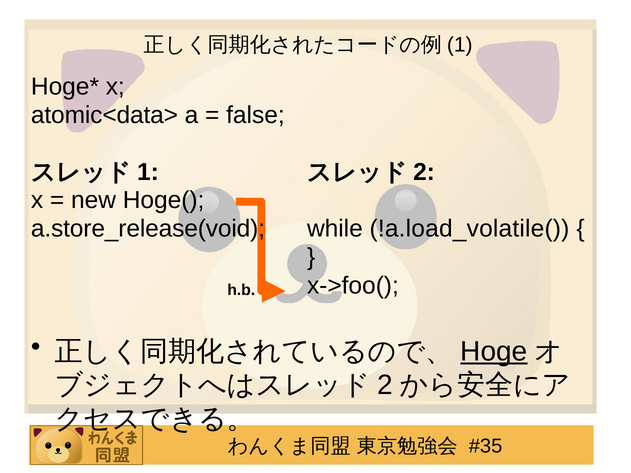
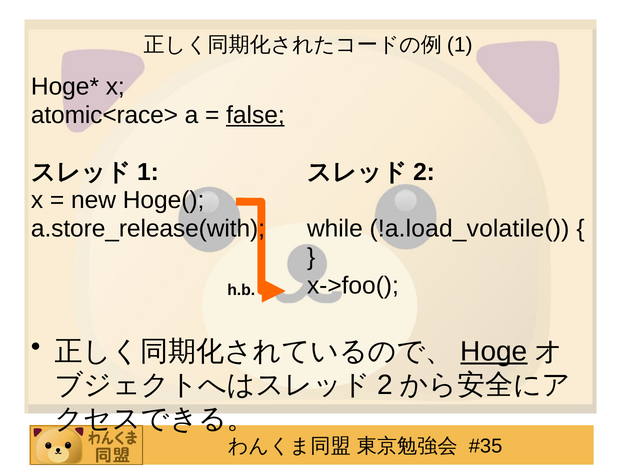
atomic<data>: atomic<data> -> atomic<race>
false underline: none -> present
a.store_release(void: a.store_release(void -> a.store_release(with
